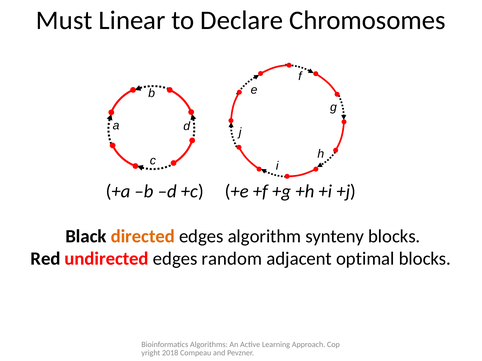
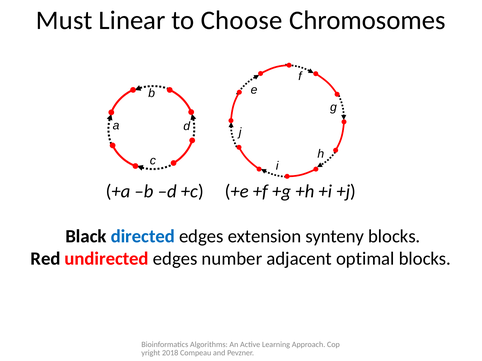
Declare: Declare -> Choose
directed colour: orange -> blue
algorithm: algorithm -> extension
random: random -> number
